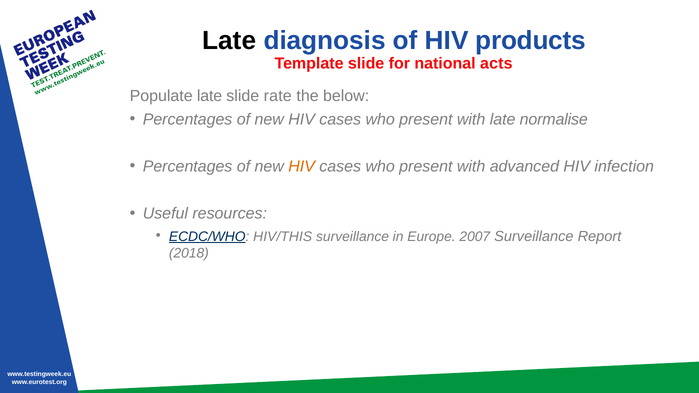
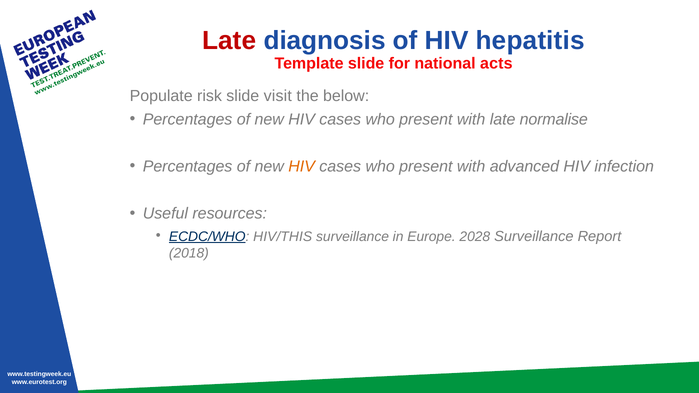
Late at (229, 41) colour: black -> red
products: products -> hepatitis
Populate late: late -> risk
rate: rate -> visit
2007: 2007 -> 2028
